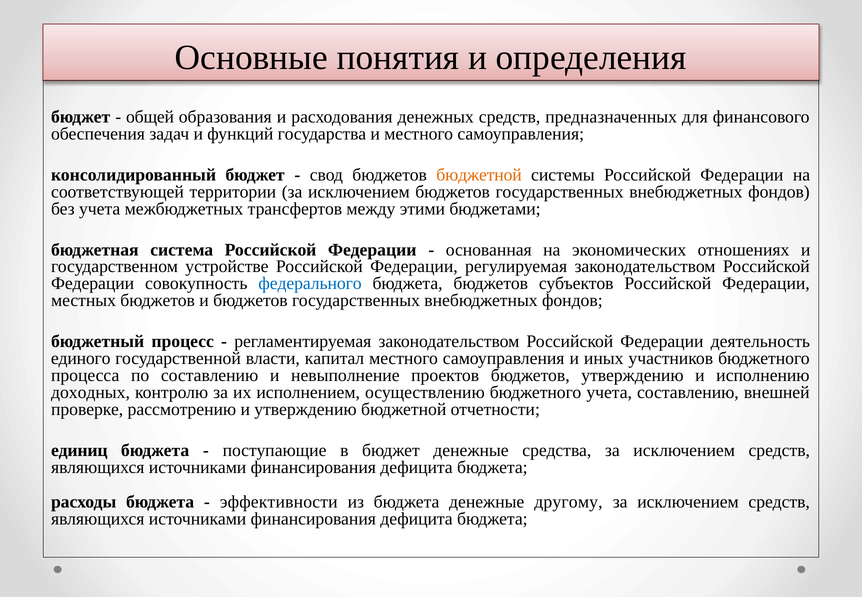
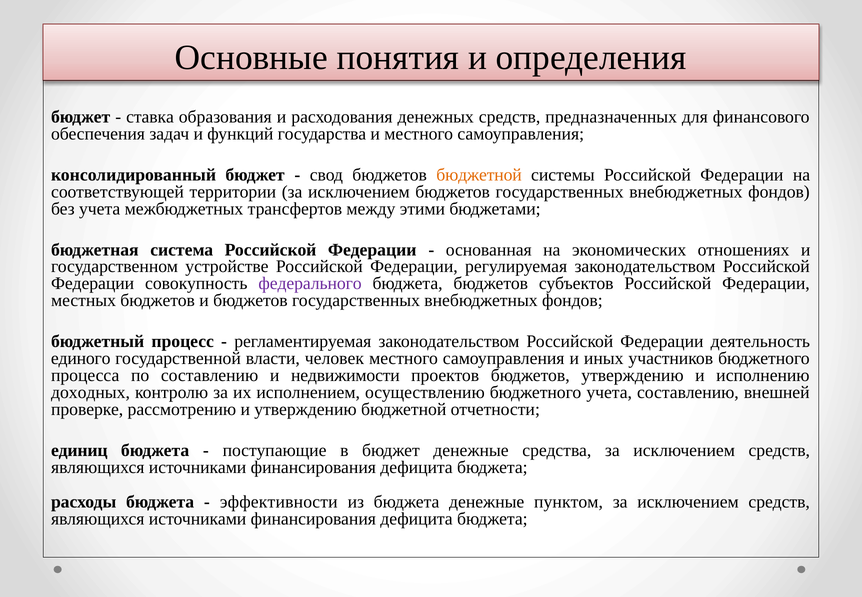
общей: общей -> ставка
федерального colour: blue -> purple
капитал: капитал -> человек
невыполнение: невыполнение -> недвижимости
другому: другому -> пунктом
